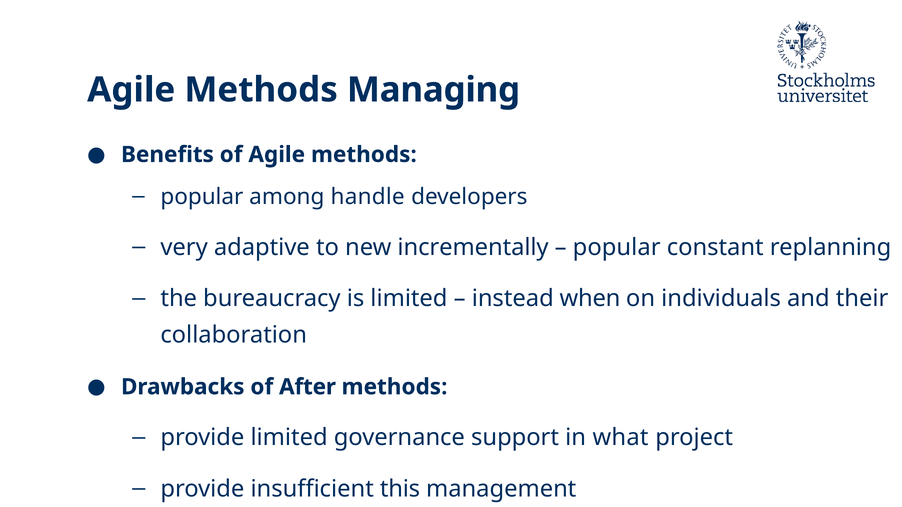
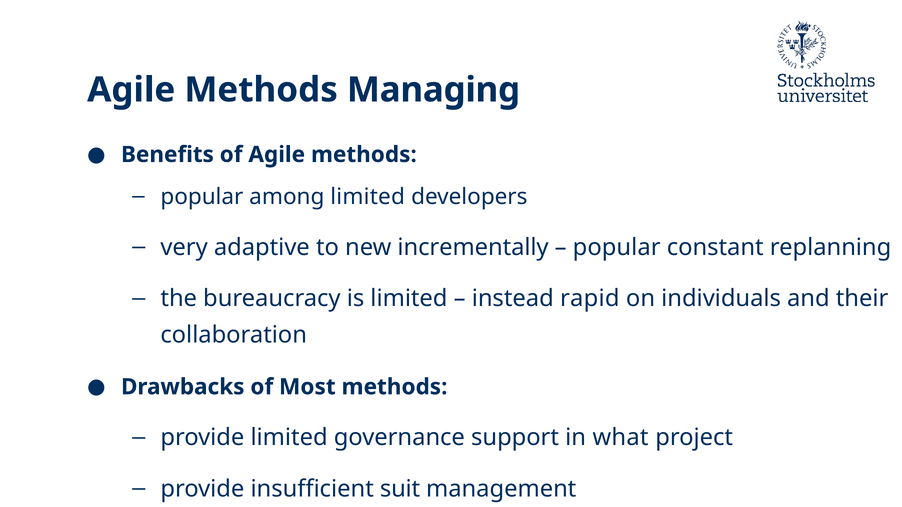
among handle: handle -> limited
when: when -> rapid
After: After -> Most
this: this -> suit
